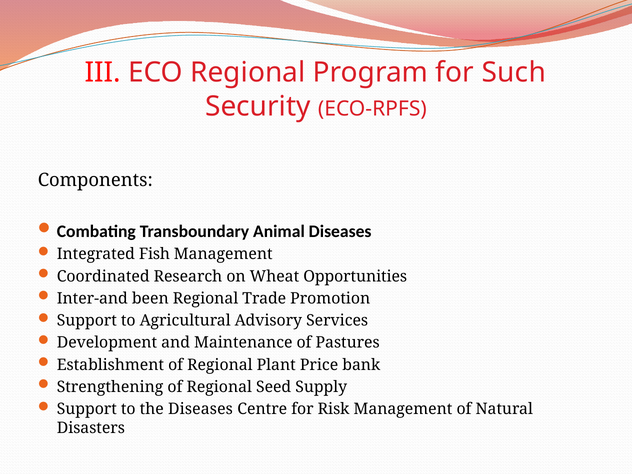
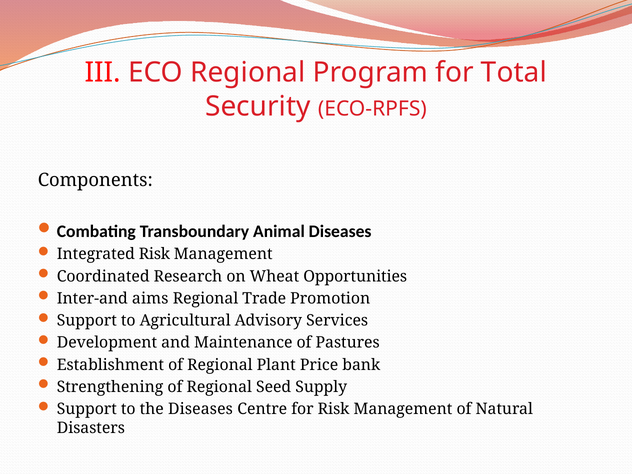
Such: Such -> Total
Integrated Fish: Fish -> Risk
been: been -> aims
